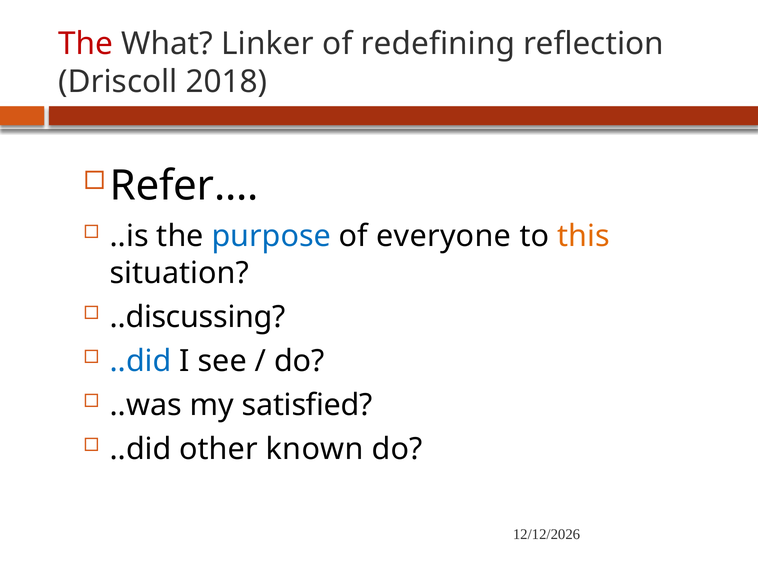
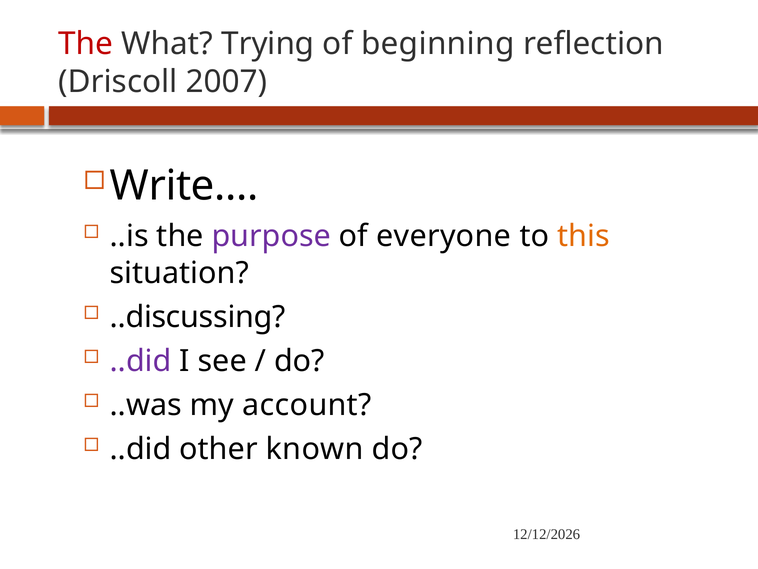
Linker: Linker -> Trying
redefining: redefining -> beginning
2018: 2018 -> 2007
Refer…: Refer… -> Write…
purpose colour: blue -> purple
..did at (141, 361) colour: blue -> purple
satisfied: satisfied -> account
